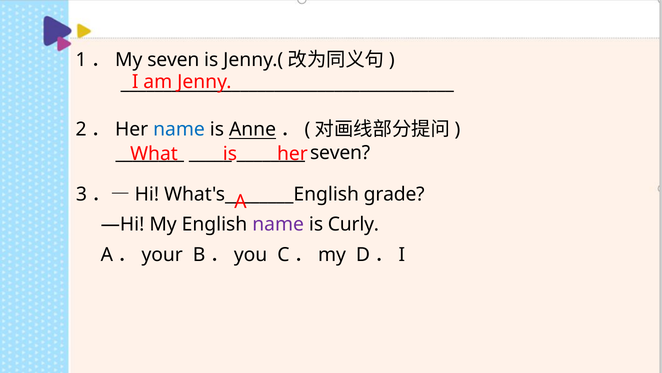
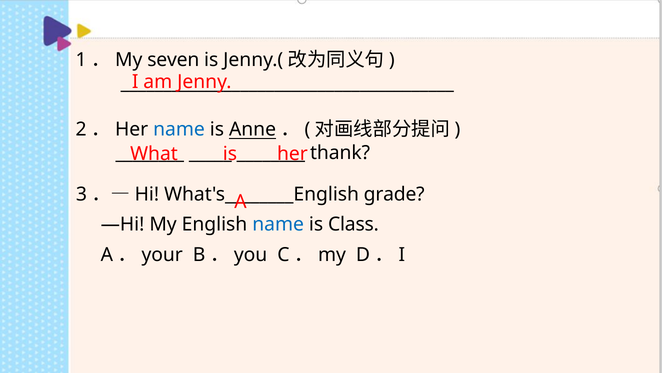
seven at (340, 152): seven -> thank
name at (278, 224) colour: purple -> blue
Curly: Curly -> Class
